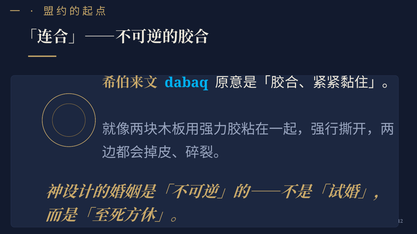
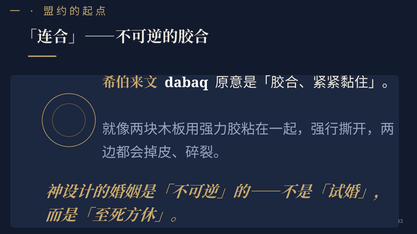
dabaq colour: light blue -> white
